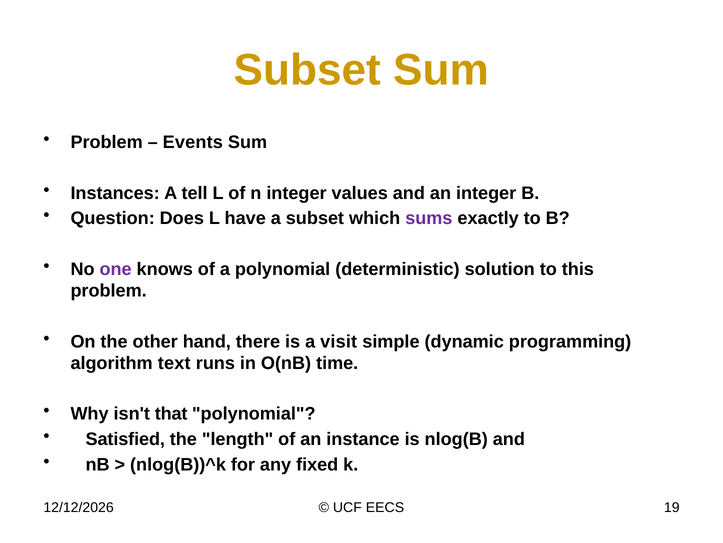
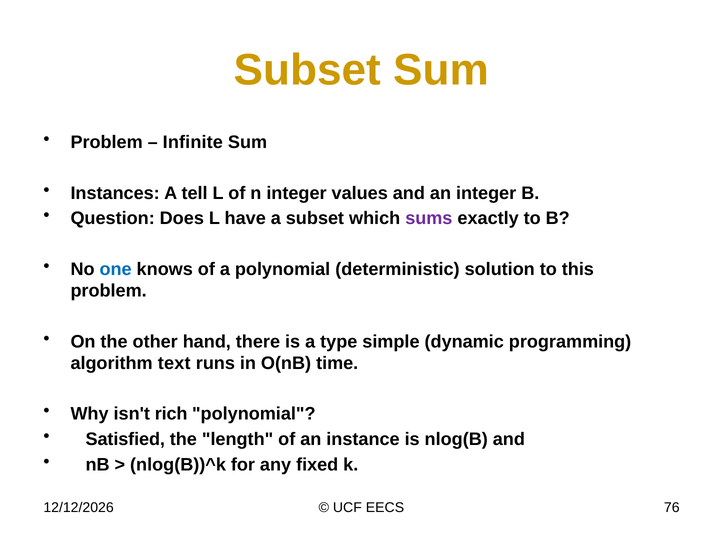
Events: Events -> Infinite
one colour: purple -> blue
visit: visit -> type
that: that -> rich
19: 19 -> 76
